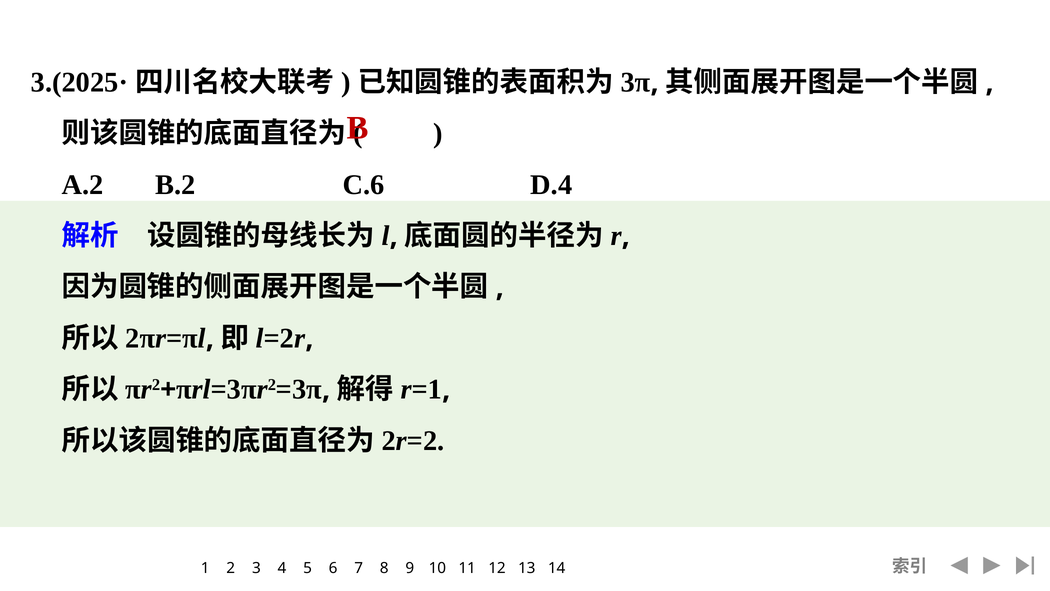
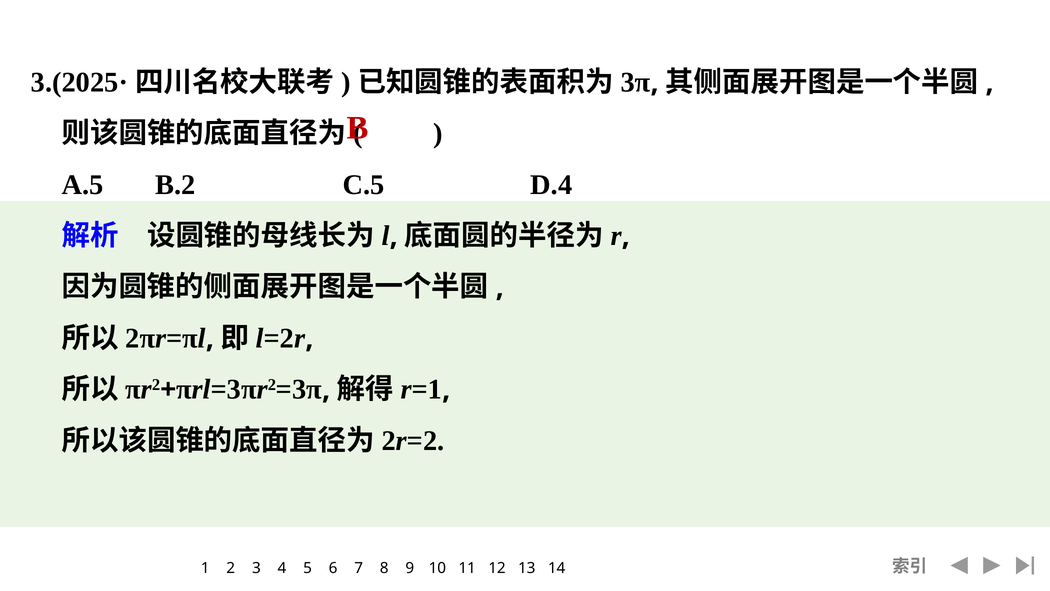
A.2: A.2 -> A.5
C.6: C.6 -> C.5
